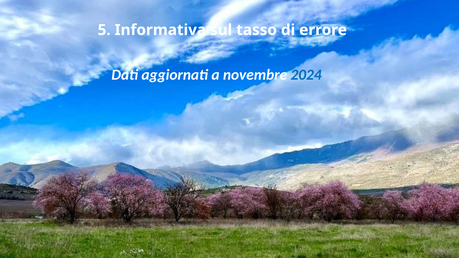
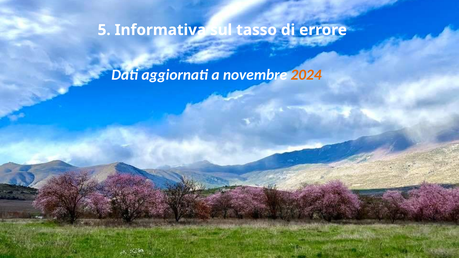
2024 colour: blue -> orange
